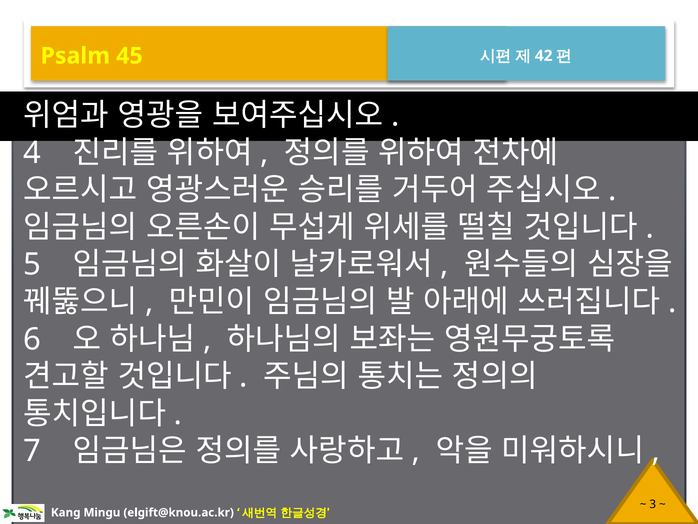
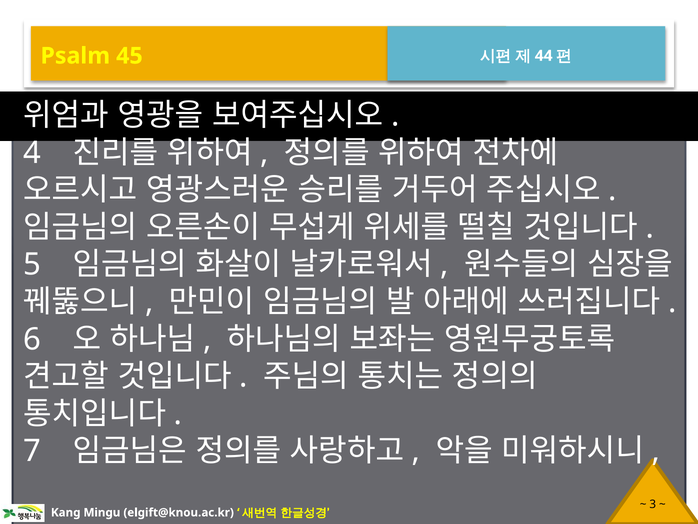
42: 42 -> 44
